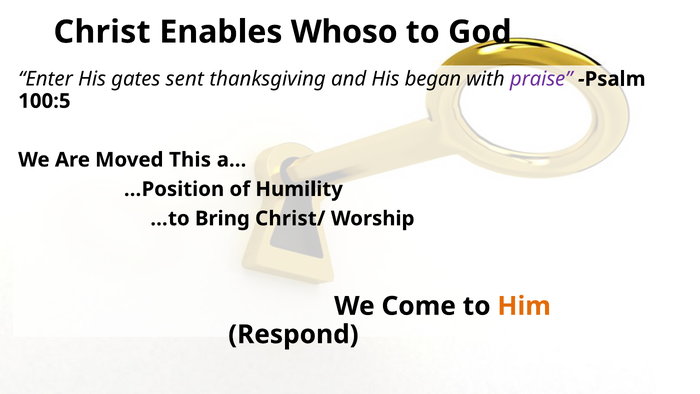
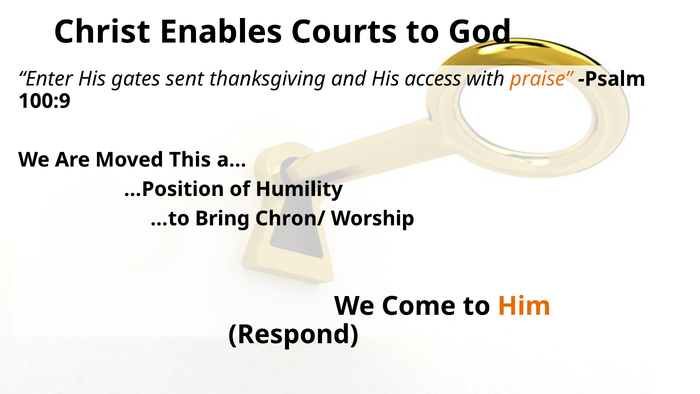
Whoso: Whoso -> Courts
began: began -> access
praise colour: purple -> orange
100:5: 100:5 -> 100:9
Christ/: Christ/ -> Chron/
